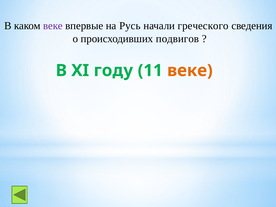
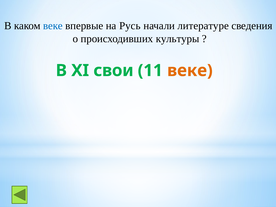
веке at (53, 26) colour: purple -> blue
греческого: греческого -> литературе
подвигов: подвигов -> культуры
году: году -> свои
